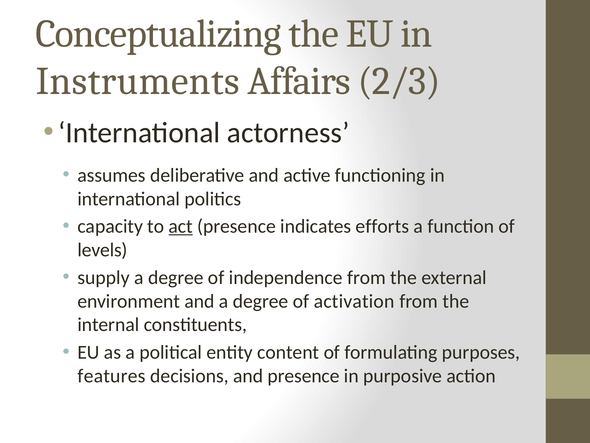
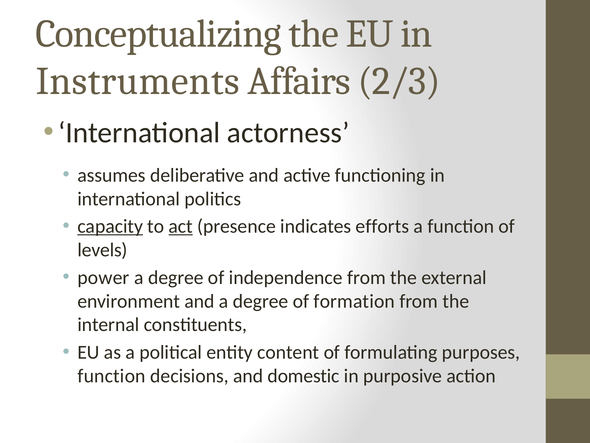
capacity underline: none -> present
supply: supply -> power
activation: activation -> formation
features at (112, 376): features -> function
and presence: presence -> domestic
